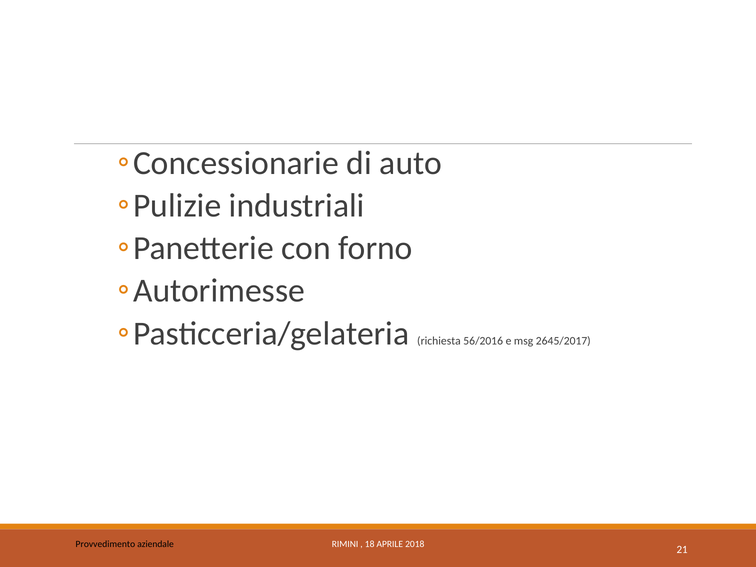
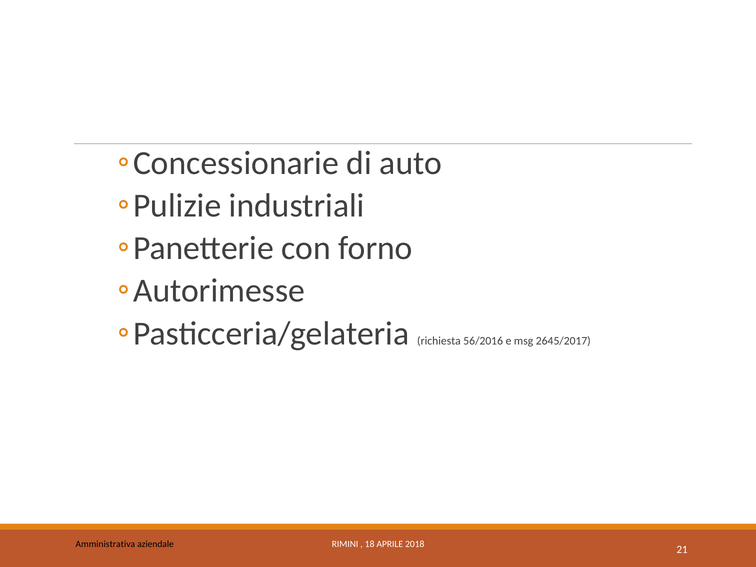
Provvedimento: Provvedimento -> Amministrativa
